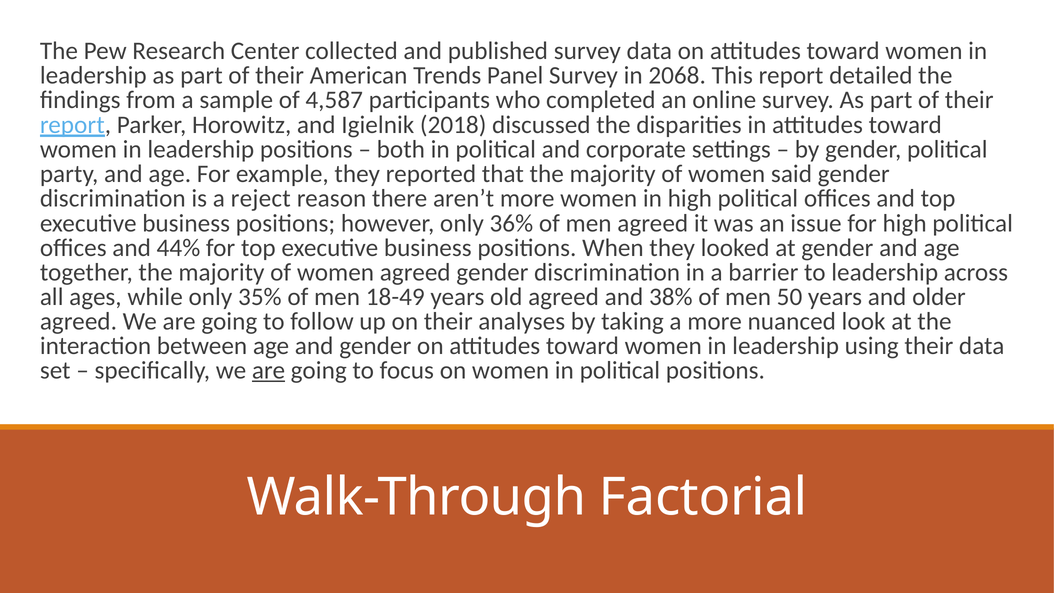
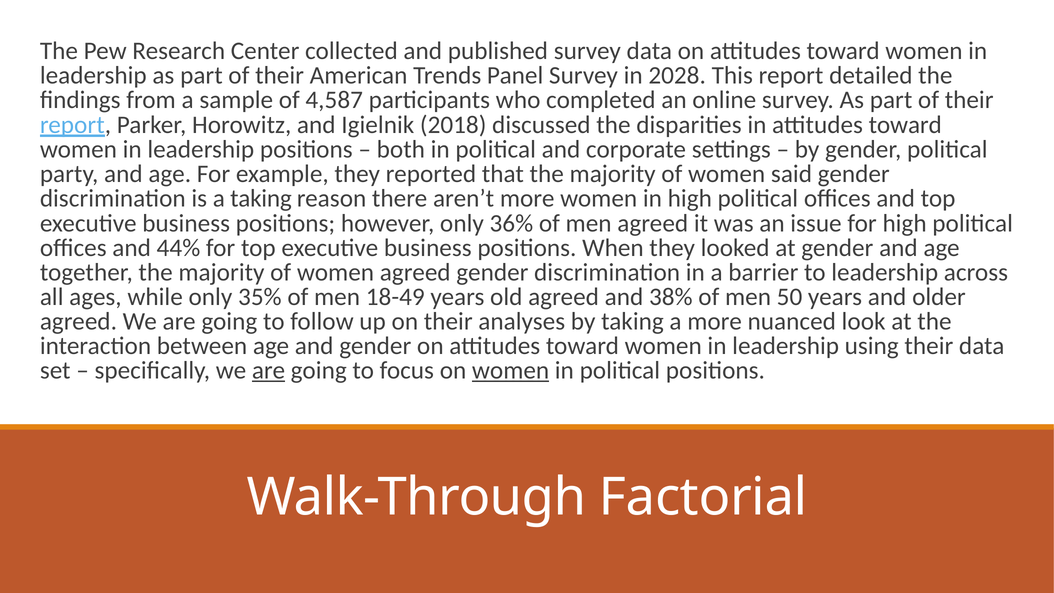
2068: 2068 -> 2028
a reject: reject -> taking
women at (511, 370) underline: none -> present
